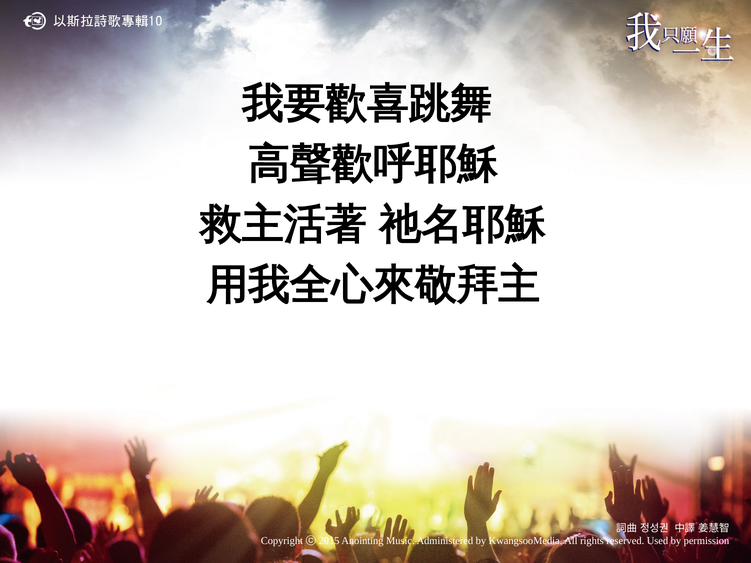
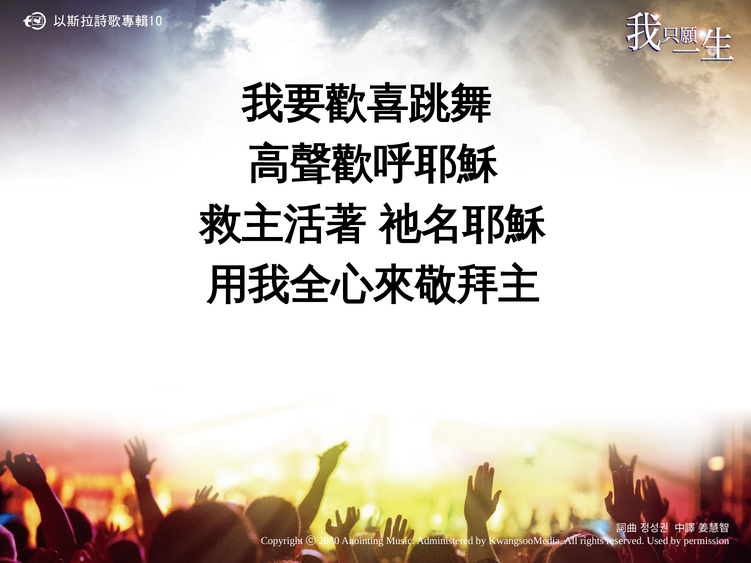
2015: 2015 -> 2080
